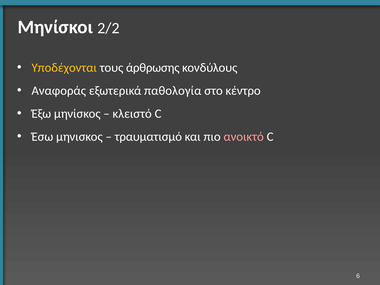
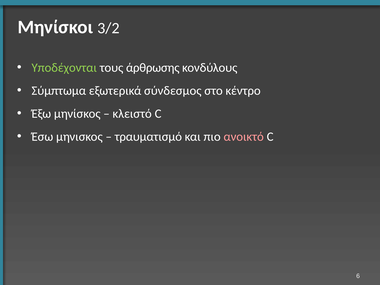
2/2: 2/2 -> 3/2
Υποδέχονται colour: yellow -> light green
Αναφοράς: Αναφοράς -> Σύμπτωμα
παθολογία: παθολογία -> σύνδεσμος
